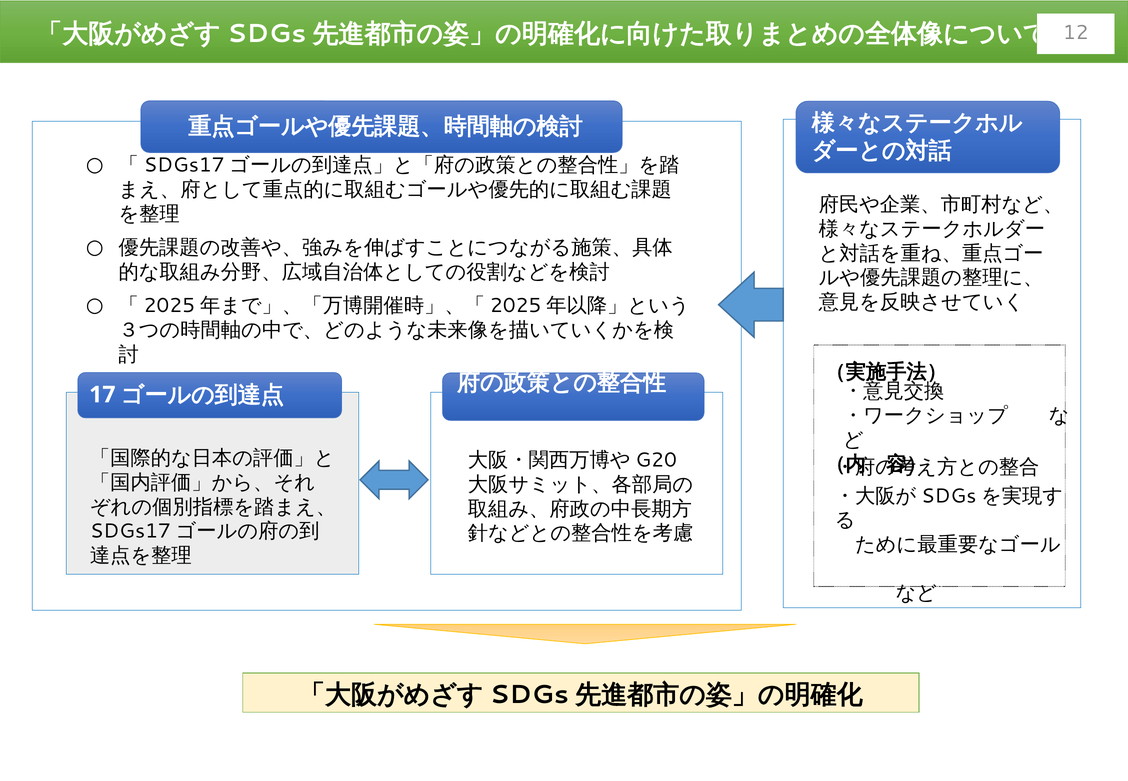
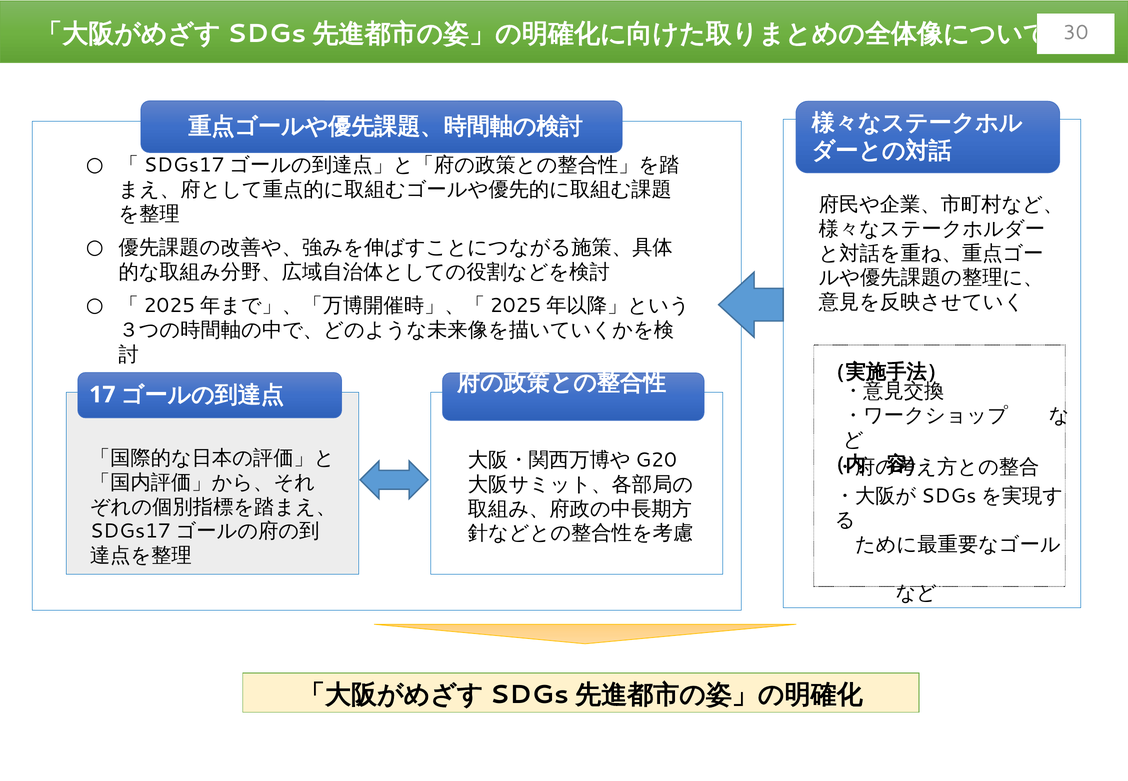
12: 12 -> 30
